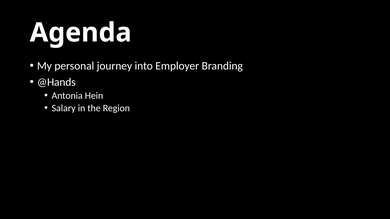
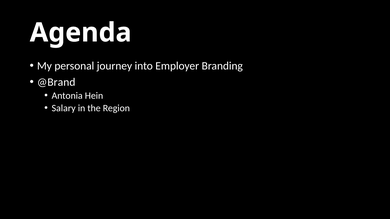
@Hands: @Hands -> @Brand
